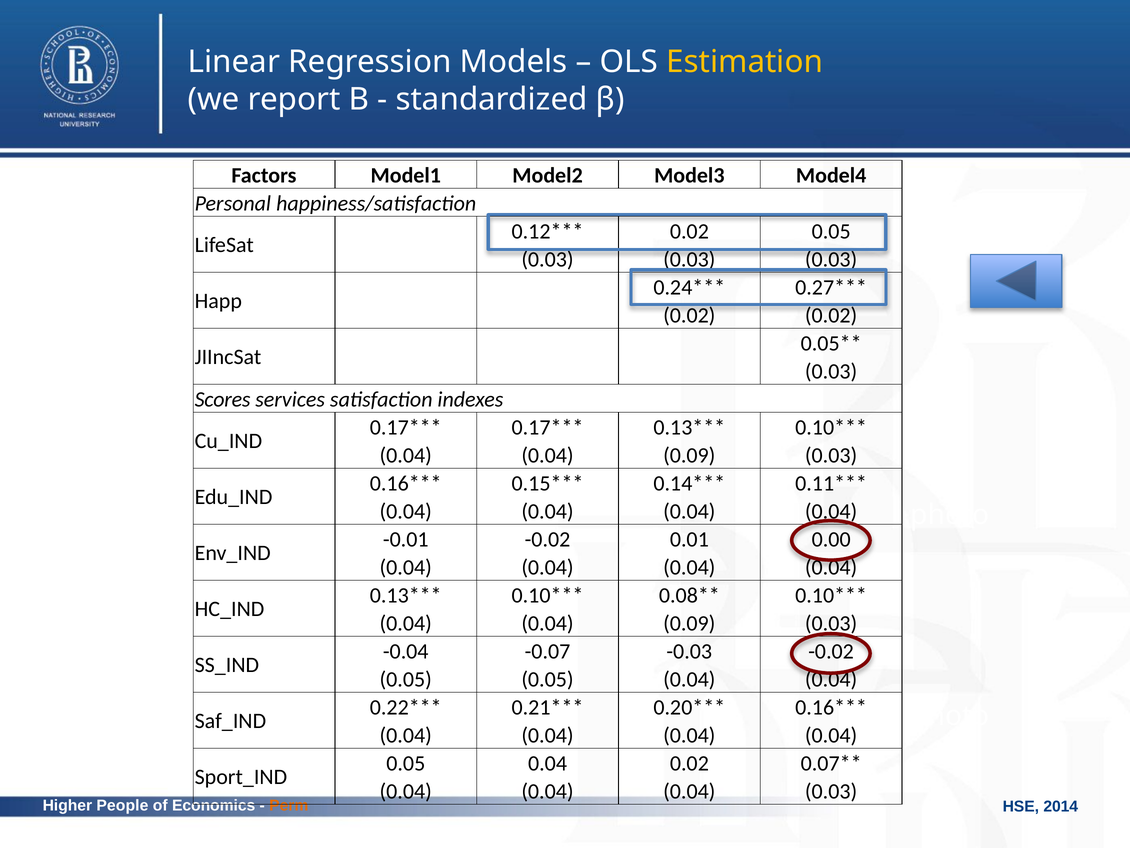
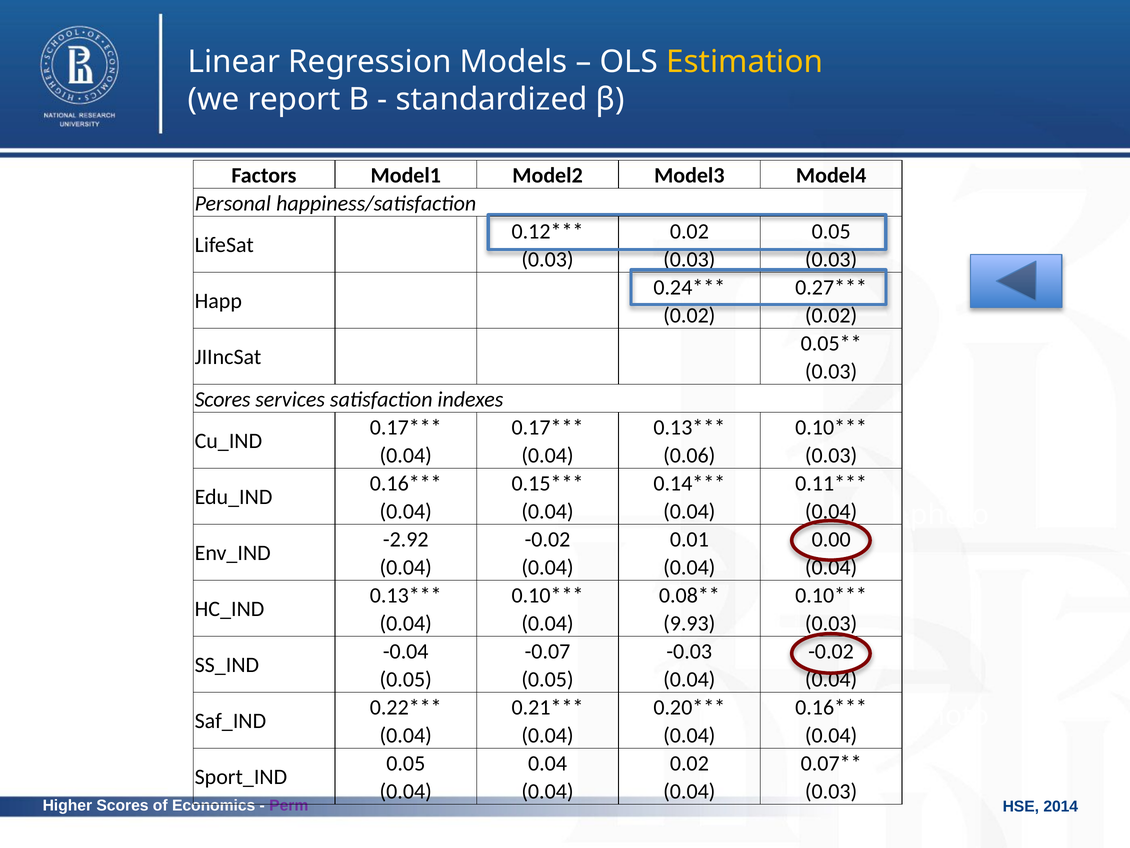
0.09 at (689, 455): 0.09 -> 0.06
-0.01: -0.01 -> -2.92
0.09 at (689, 623): 0.09 -> 9.93
Higher People: People -> Scores
Perm colour: orange -> purple
